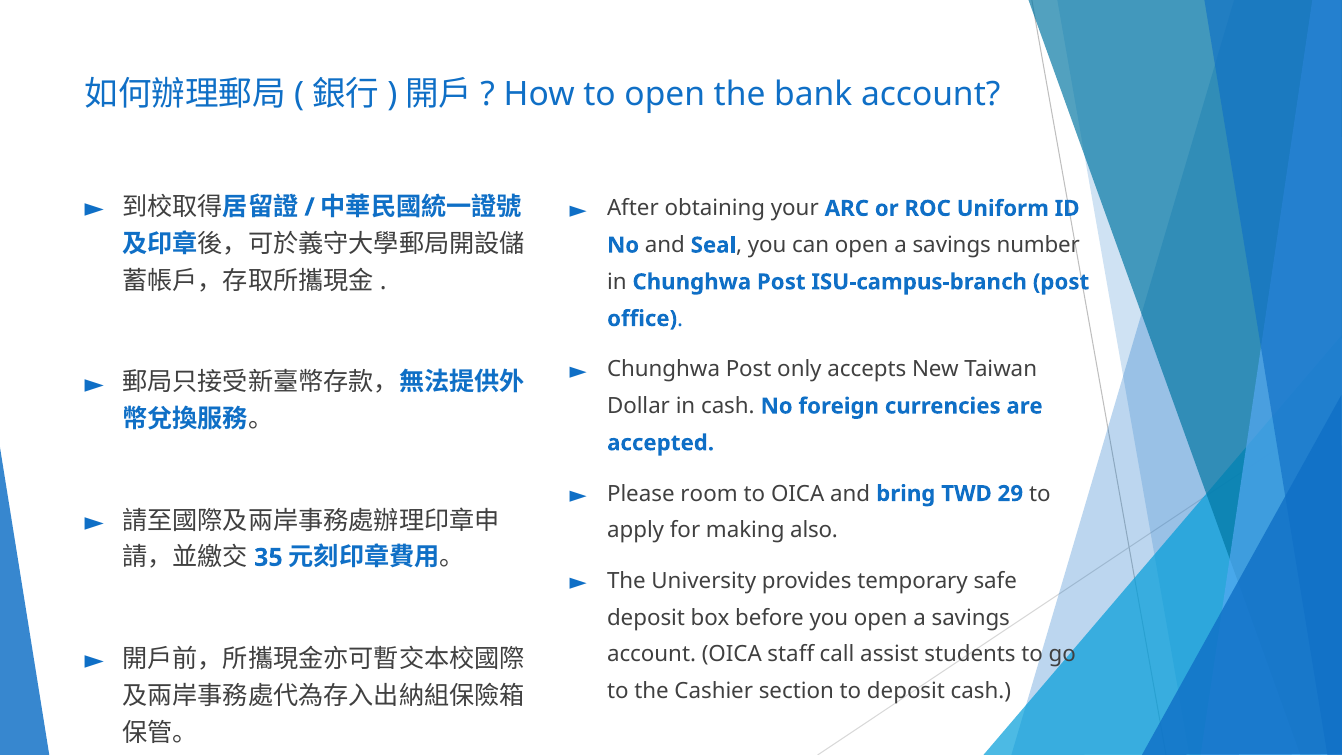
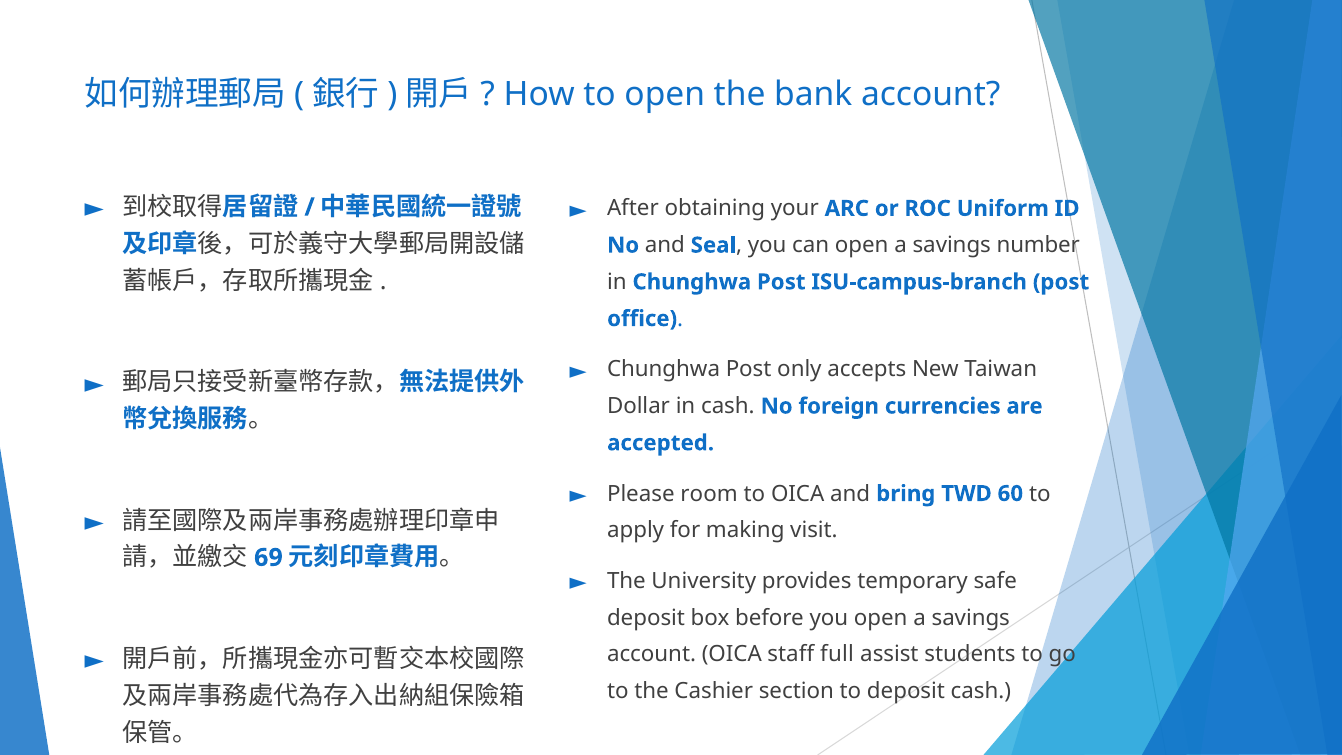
29: 29 -> 60
also: also -> visit
35: 35 -> 69
call: call -> full
